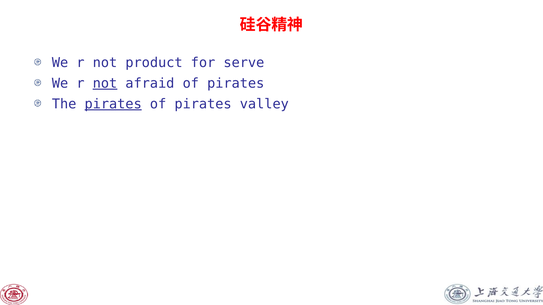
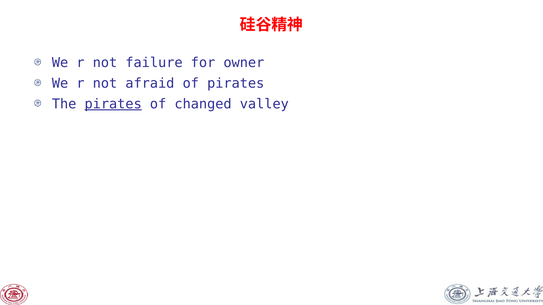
product: product -> failure
serve: serve -> owner
not at (105, 83) underline: present -> none
pirates at (203, 104): pirates -> changed
